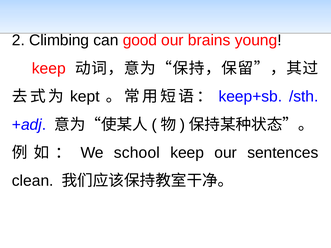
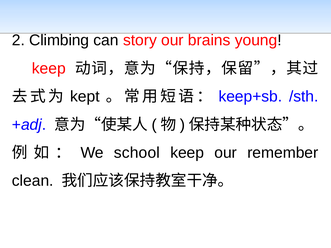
good: good -> story
sentences: sentences -> remember
